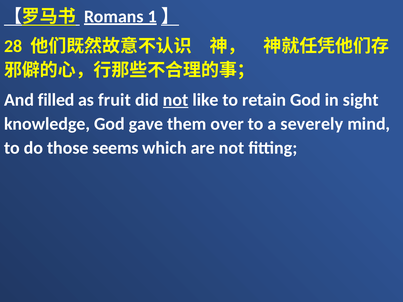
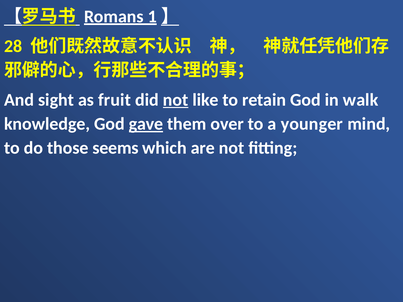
filled: filled -> sight
sight: sight -> walk
gave underline: none -> present
severely: severely -> younger
